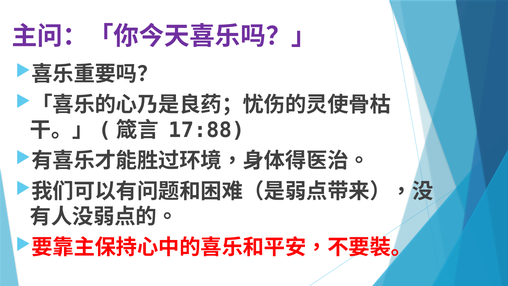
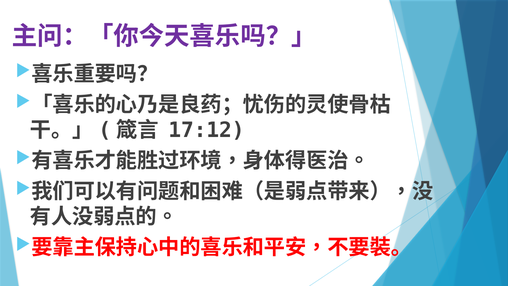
17:88: 17:88 -> 17:12
